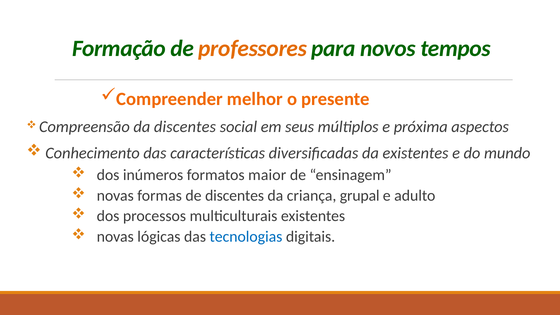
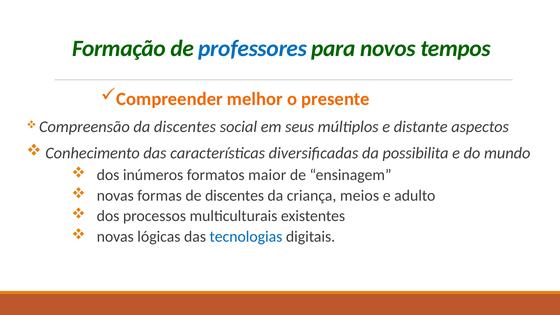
professores colour: orange -> blue
próxima: próxima -> distante
da existentes: existentes -> possibilita
grupal: grupal -> meios
